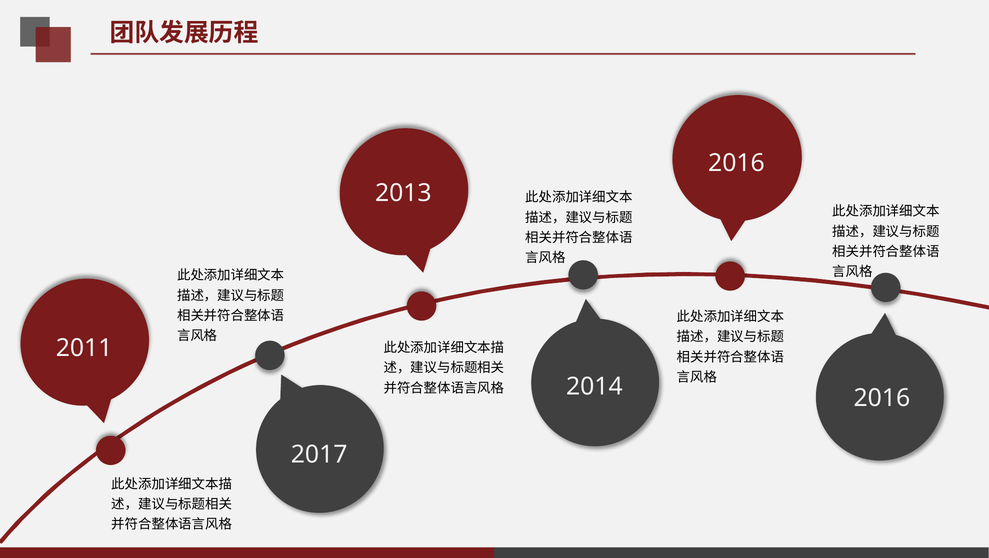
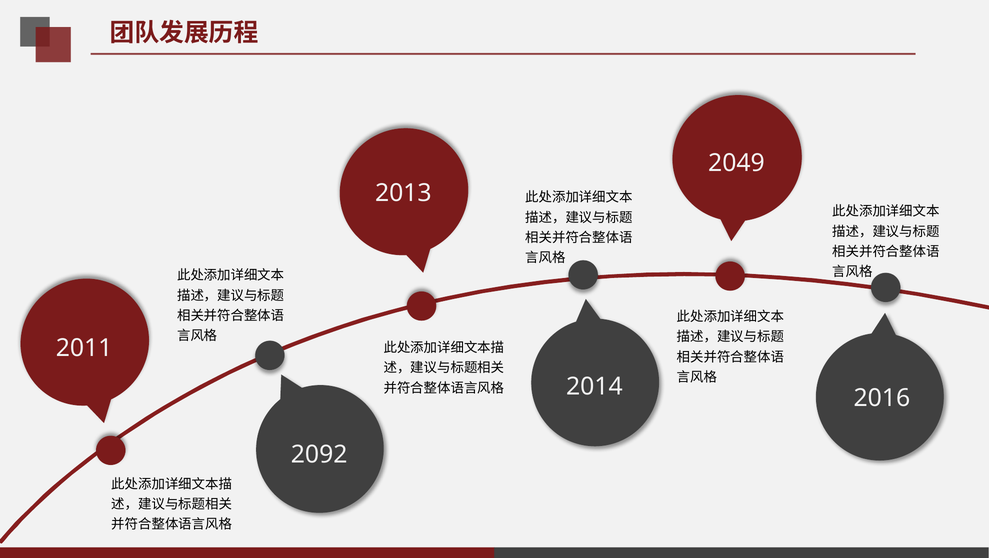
2016 at (736, 163): 2016 -> 2049
2017: 2017 -> 2092
